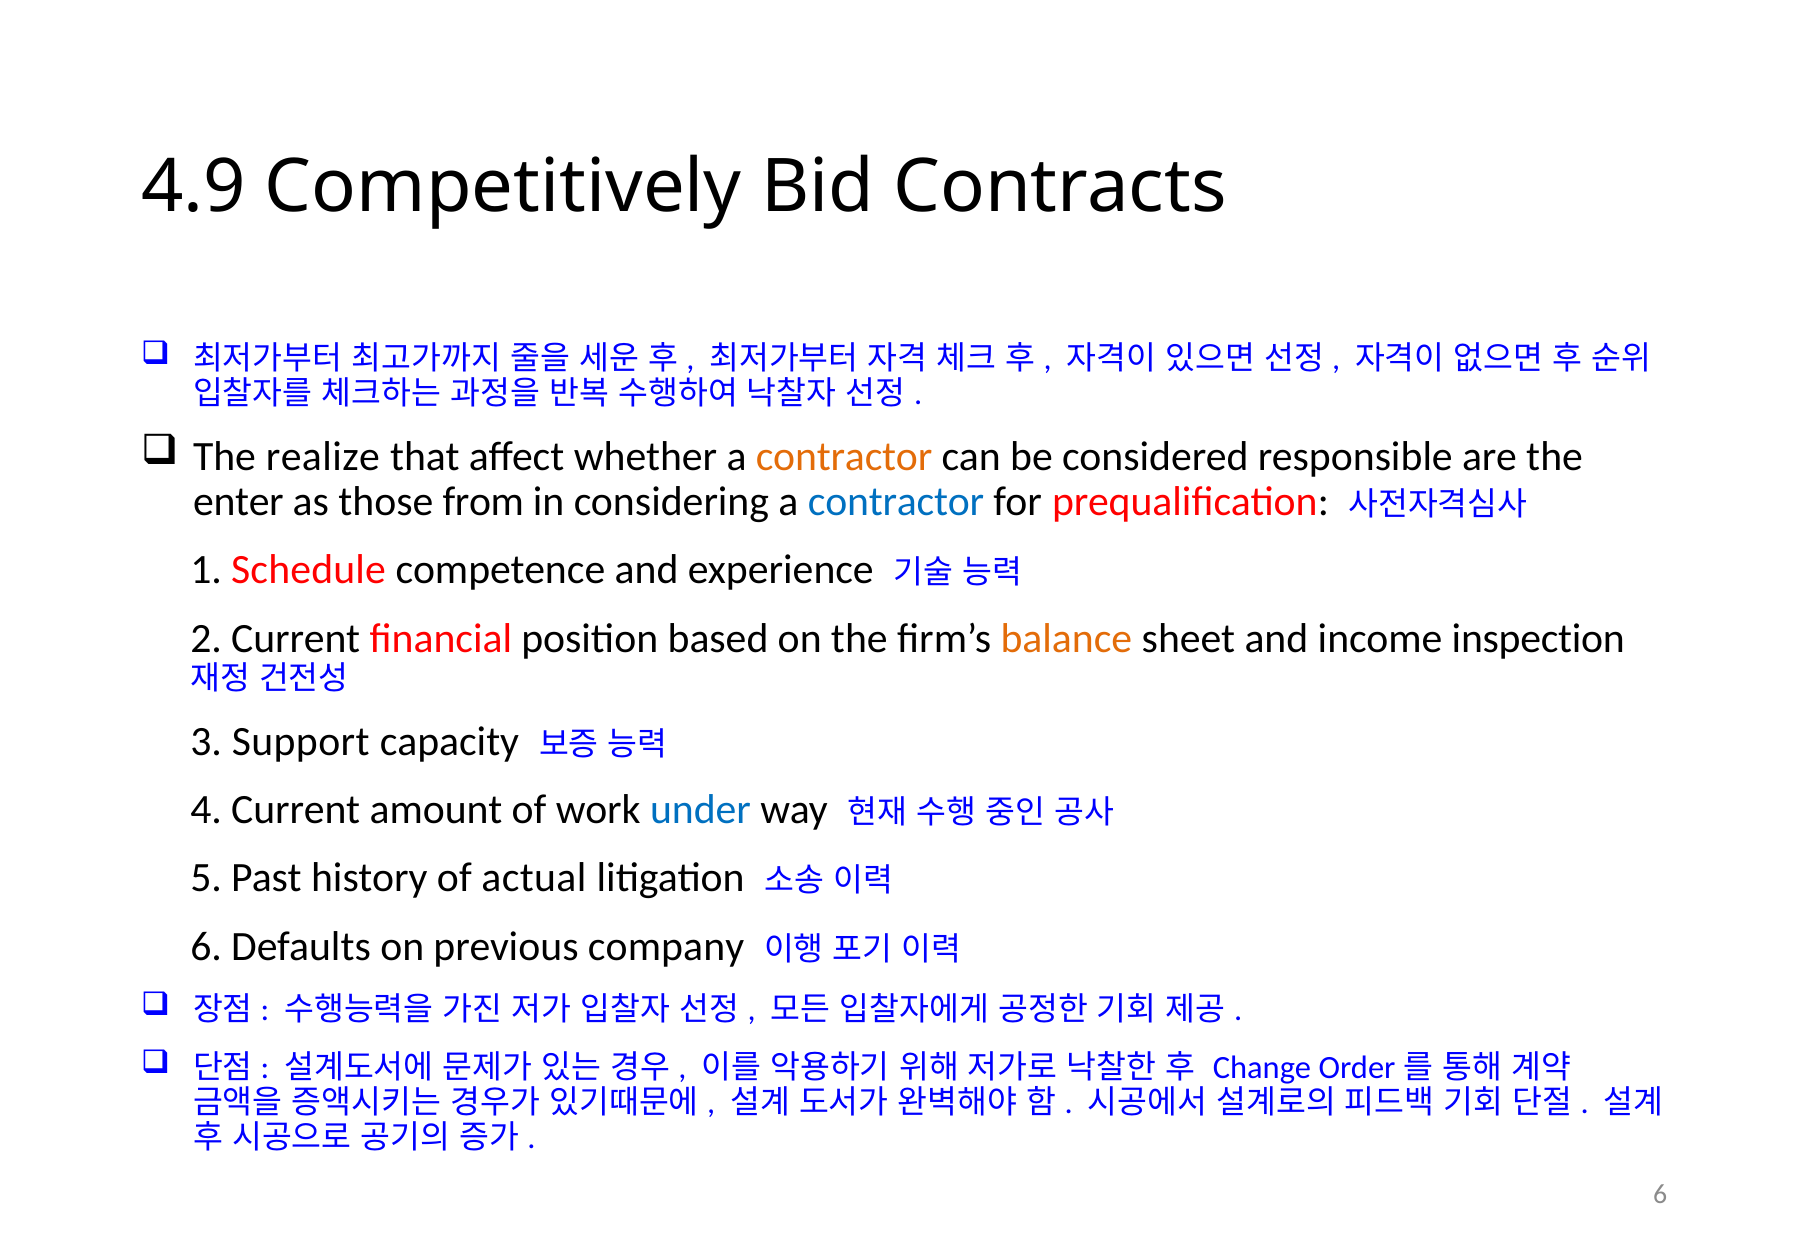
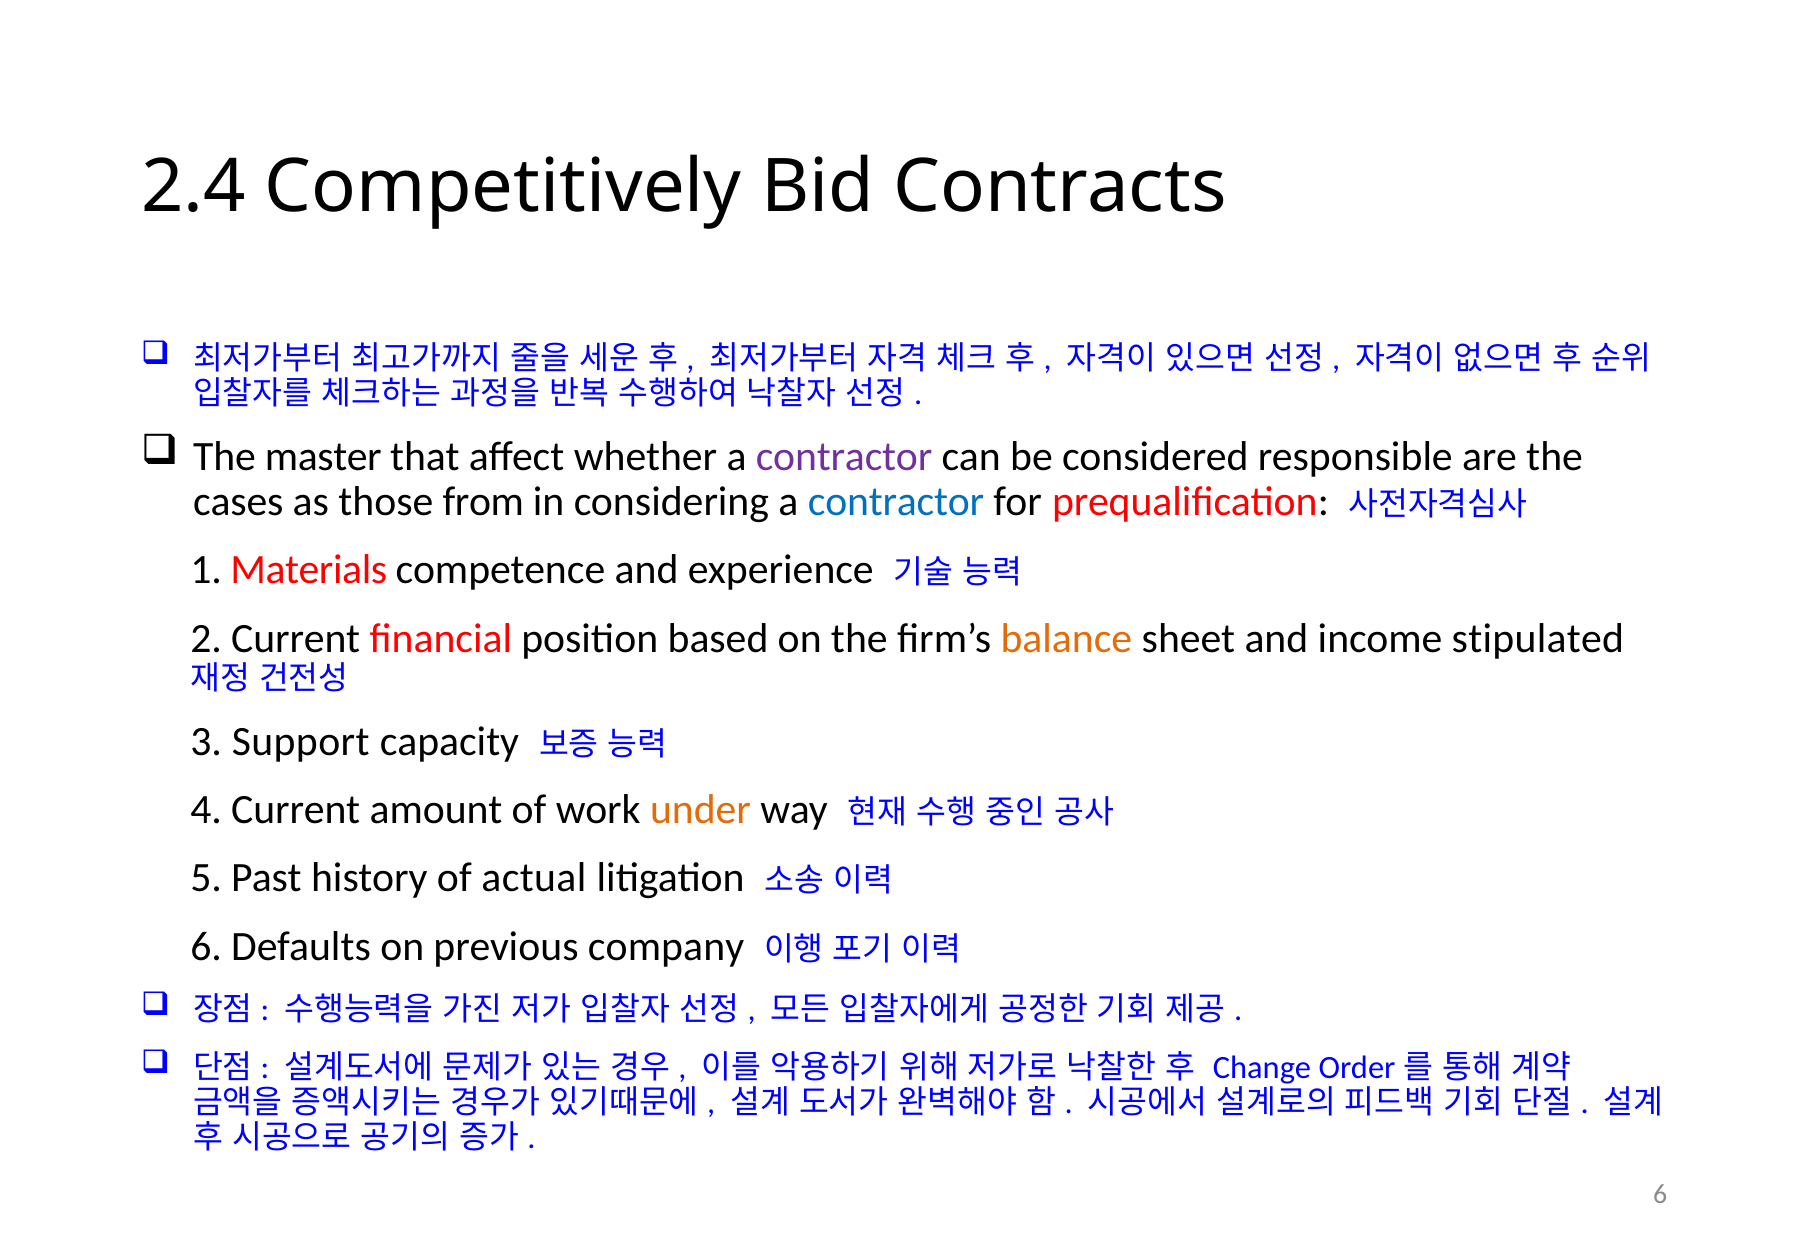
4.9: 4.9 -> 2.4
realize: realize -> master
contractor at (844, 457) colour: orange -> purple
enter: enter -> cases
Schedule: Schedule -> Materials
inspection: inspection -> stipulated
under colour: blue -> orange
